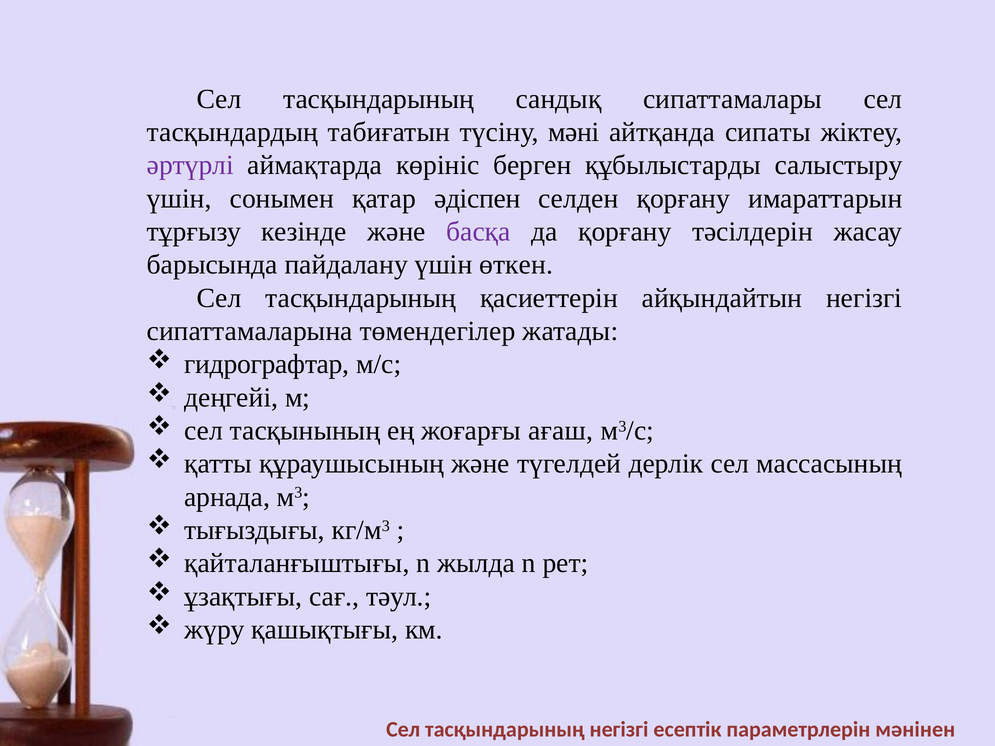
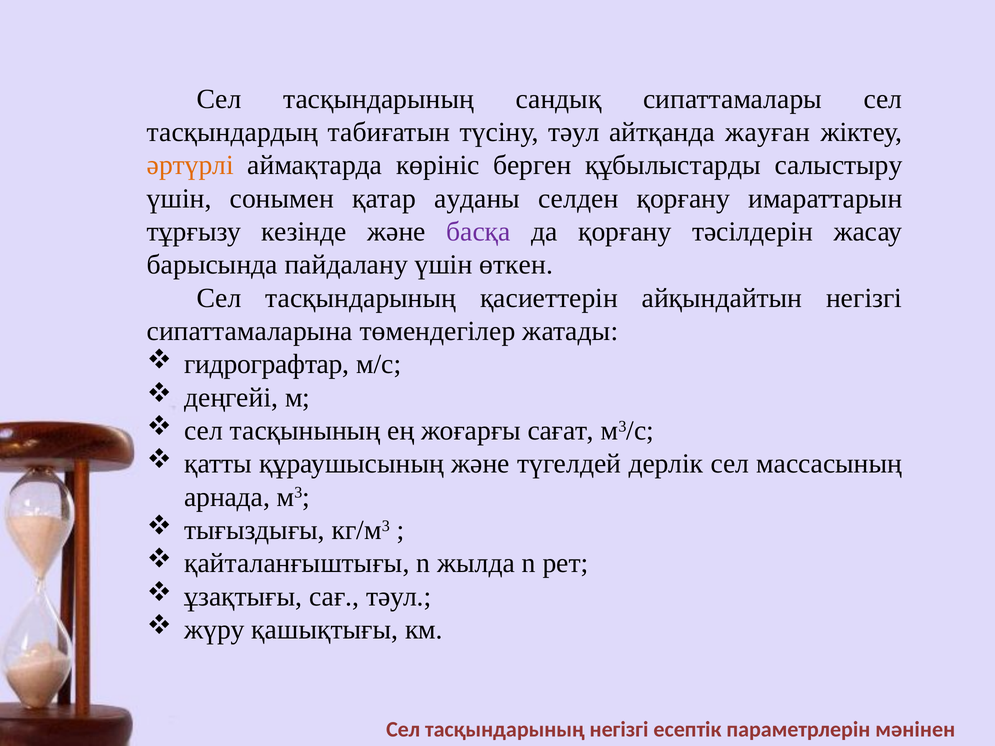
түсіну мәні: мәні -> тәул
сипаты: сипаты -> жауған
әртүрлі colour: purple -> orange
әдіспен: әдіспен -> ауданы
ағаш: ағаш -> сағат
